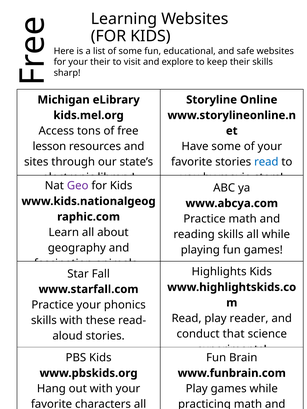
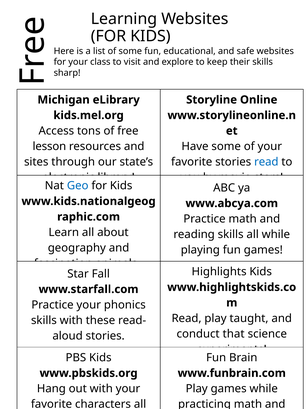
your their: their -> class
Geo colour: purple -> blue
reader: reader -> taught
